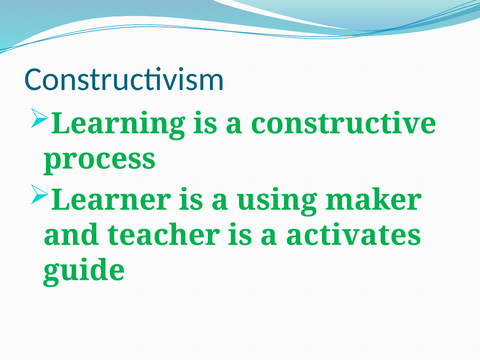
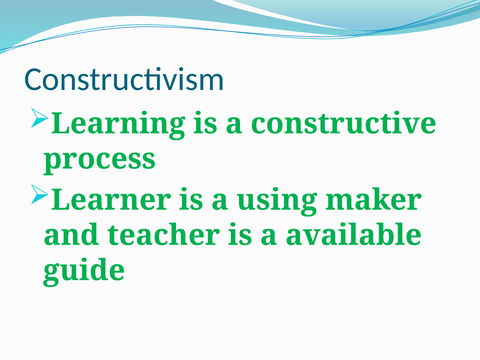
activates: activates -> available
